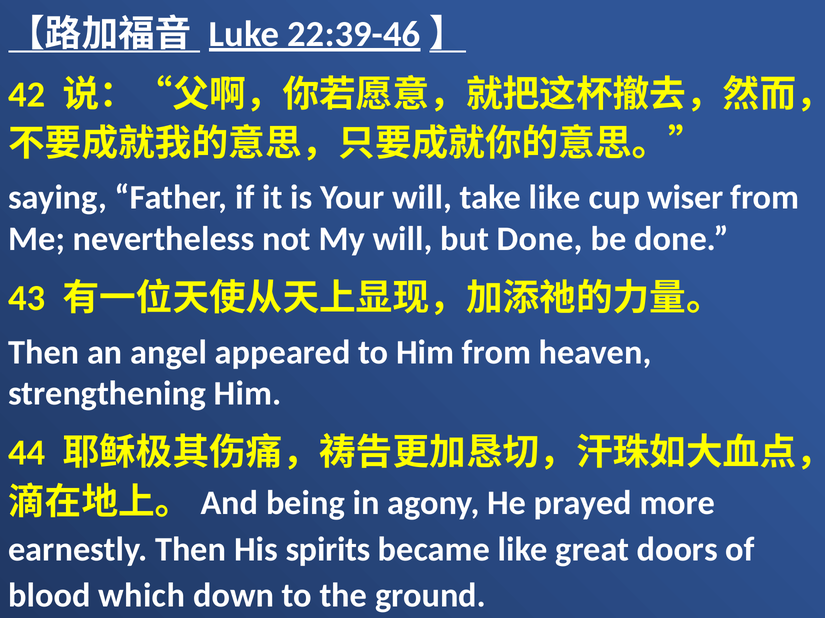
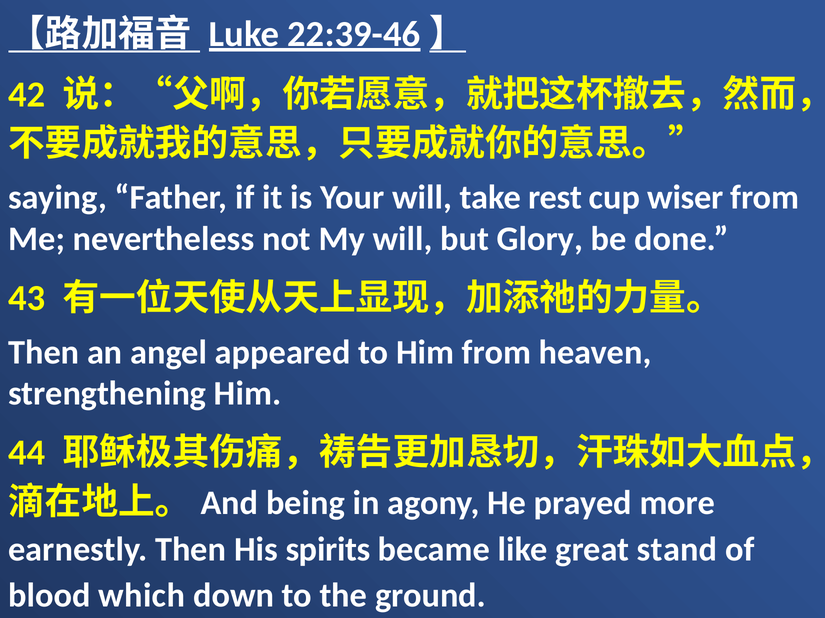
take like: like -> rest
but Done: Done -> Glory
doors: doors -> stand
